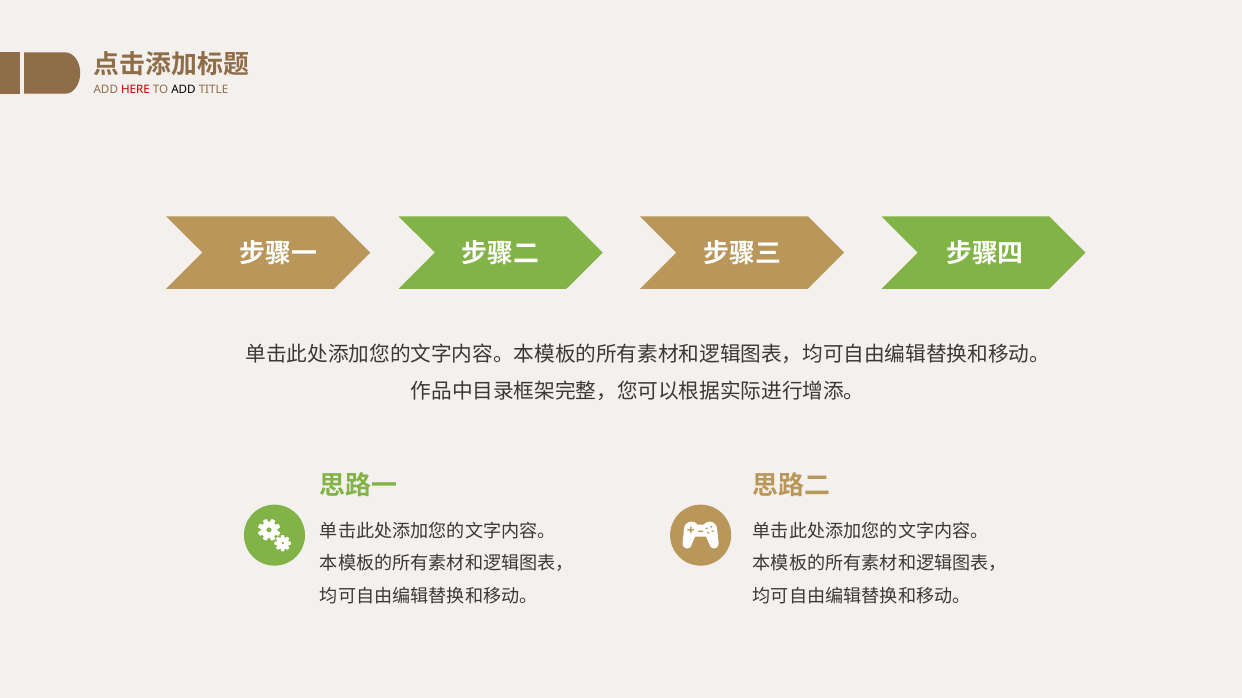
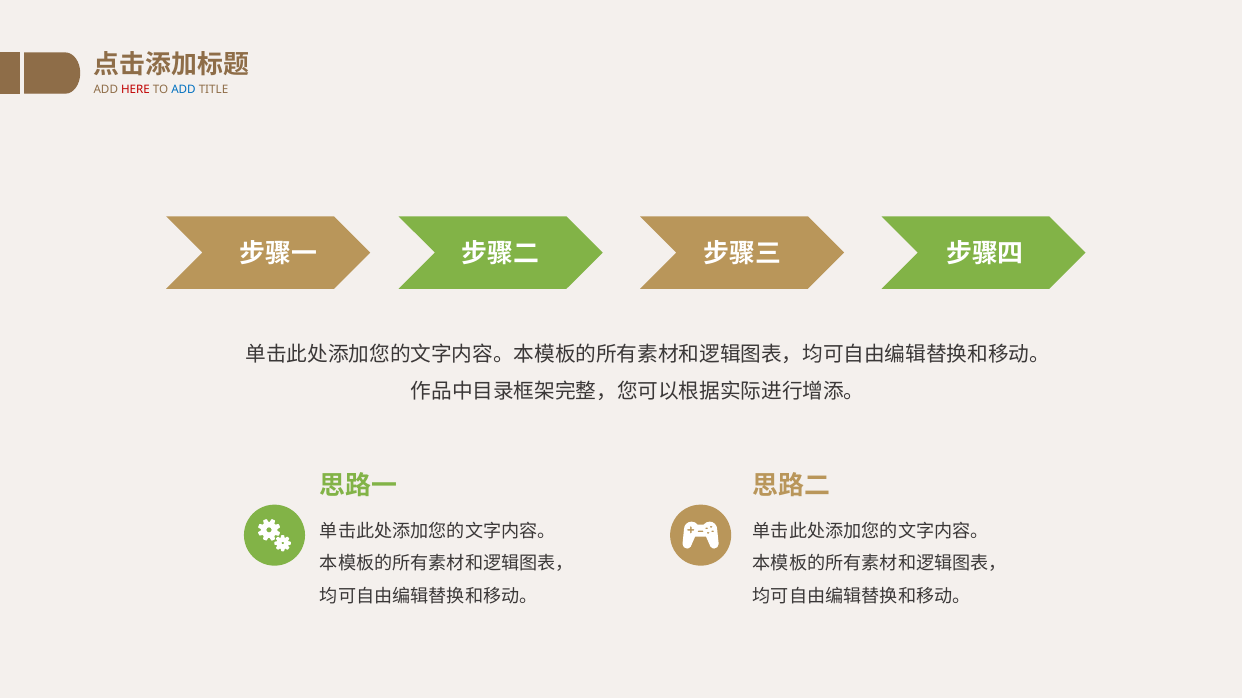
ADD at (184, 90) colour: black -> blue
